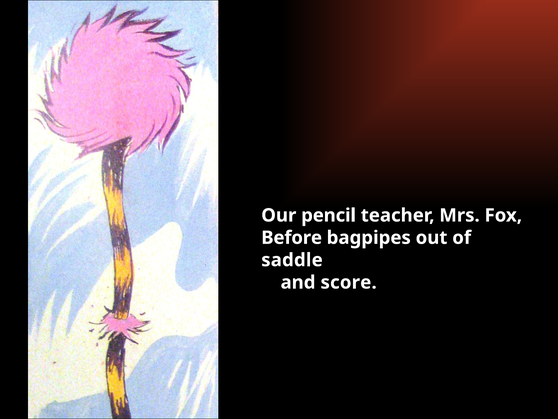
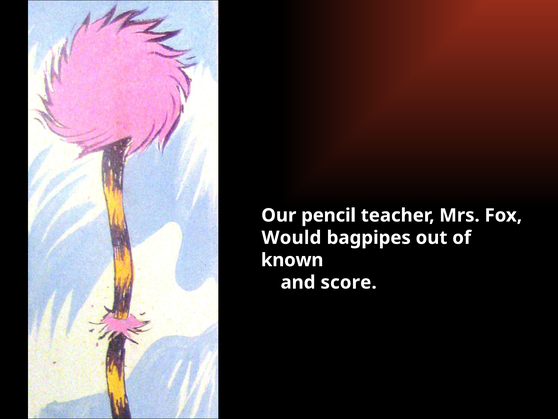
Before: Before -> Would
saddle: saddle -> known
